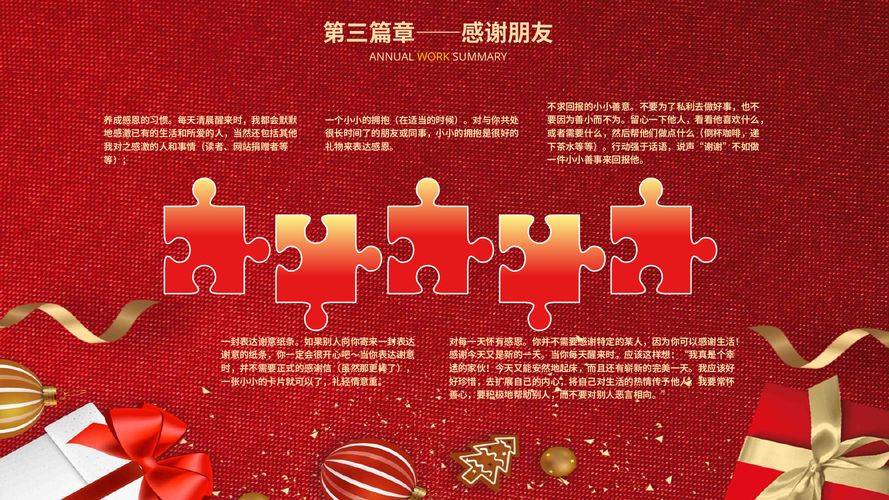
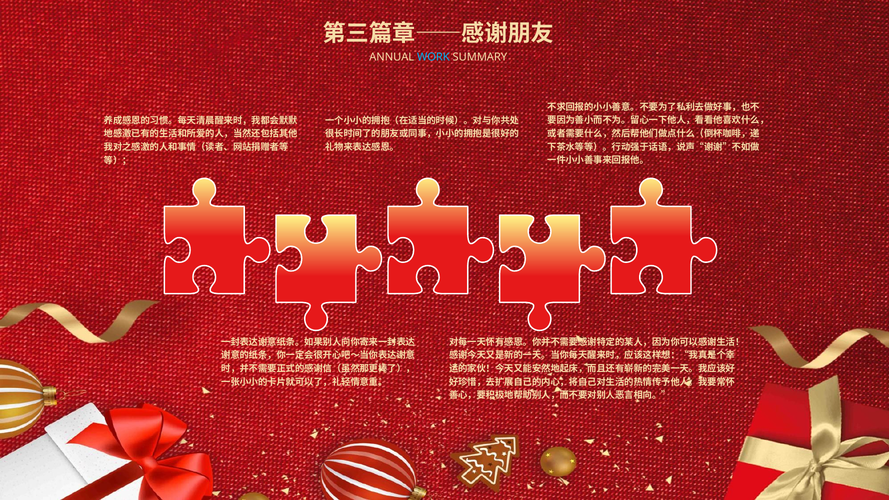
WORK colour: yellow -> light blue
